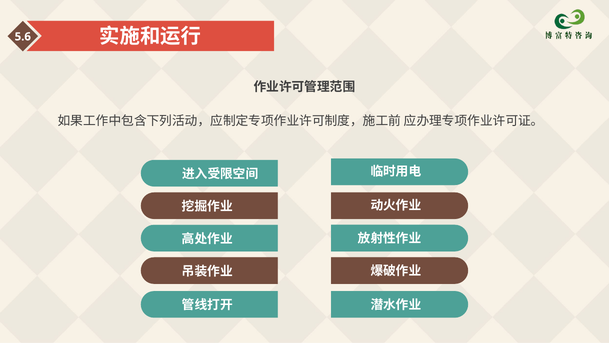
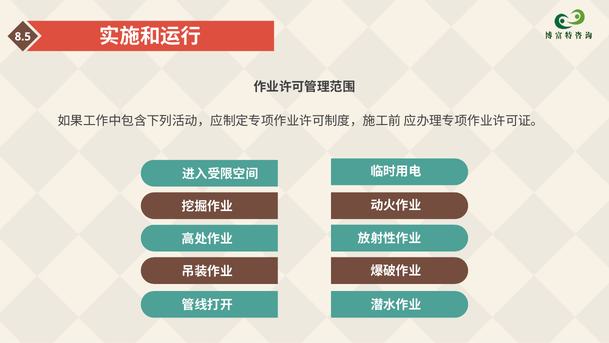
5.6: 5.6 -> 8.5
